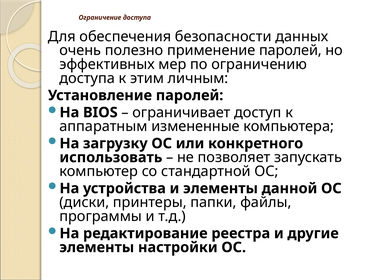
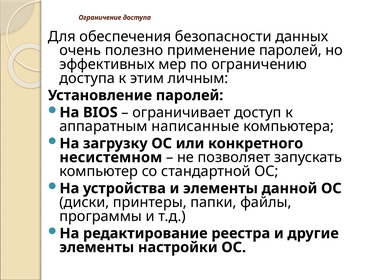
измененные: измененные -> написанные
использовать: использовать -> несистемном
